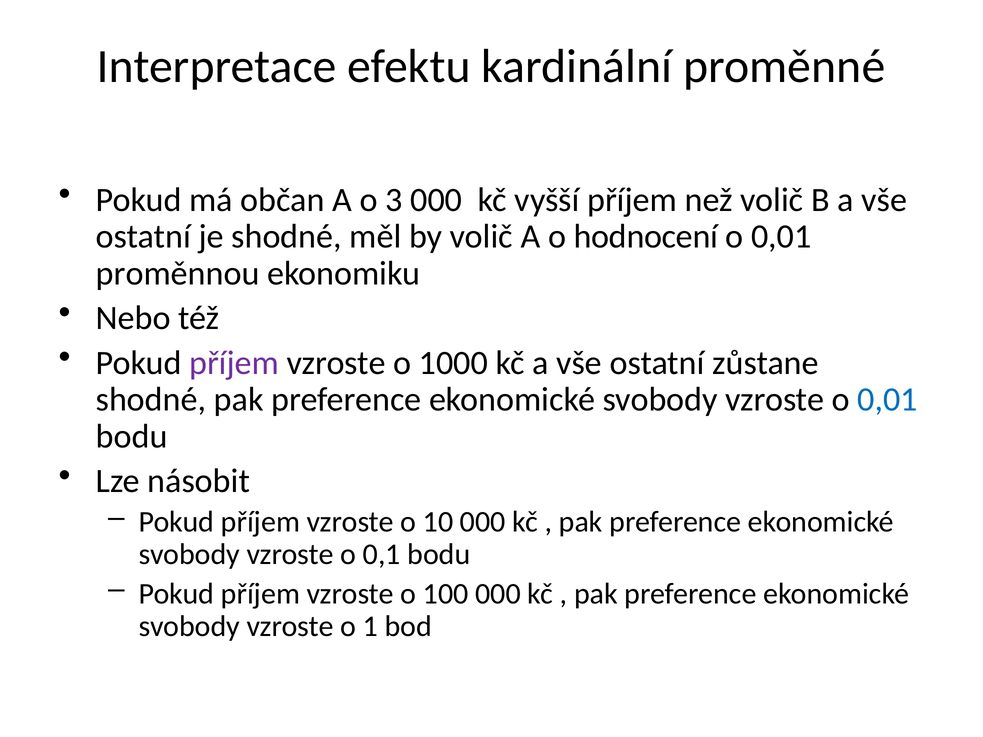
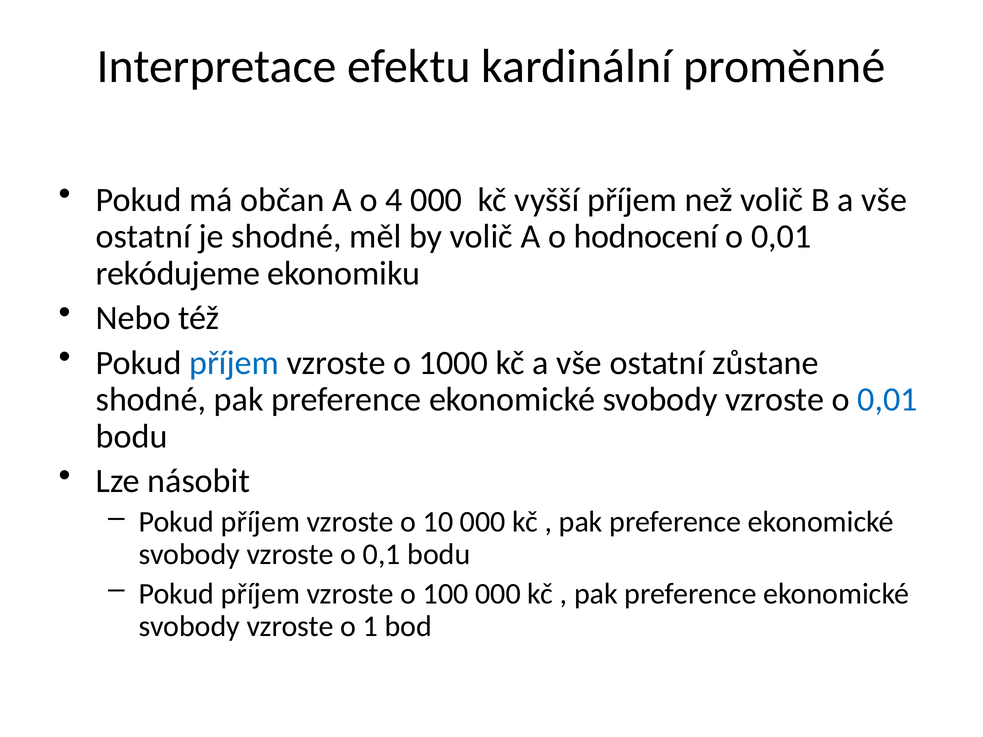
3: 3 -> 4
proměnnou: proměnnou -> rekódujeme
příjem at (234, 363) colour: purple -> blue
